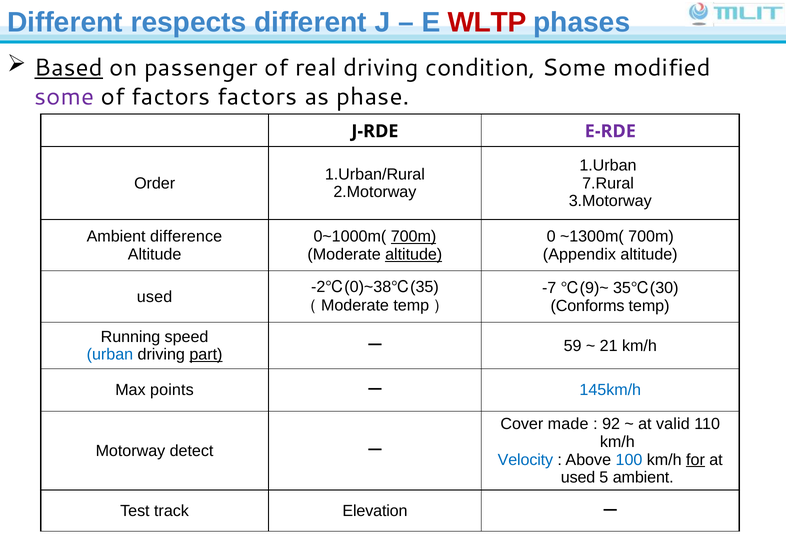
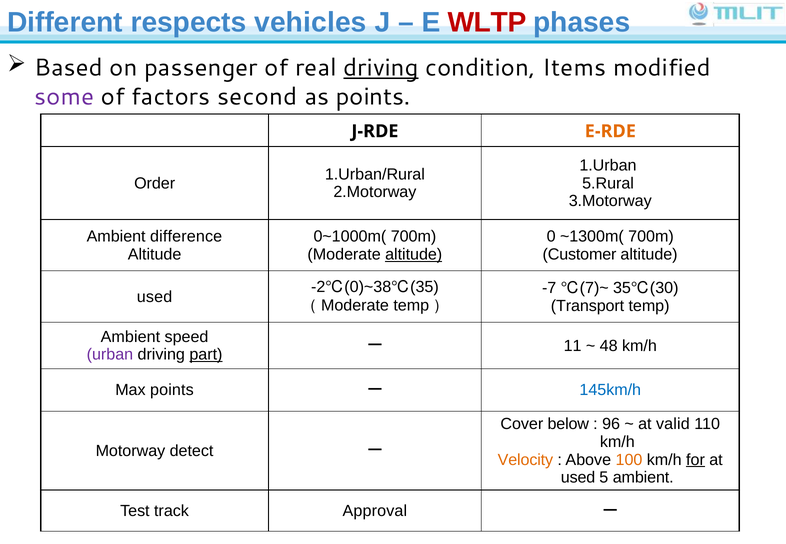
respects different: different -> vehicles
Based underline: present -> none
driving at (381, 68) underline: none -> present
condition Some: Some -> Items
factors factors: factors -> second
as phase: phase -> points
E-RDE colour: purple -> orange
7.Rural: 7.Rural -> 5.Rural
700m at (414, 237) underline: present -> none
Appendix: Appendix -> Customer
9: 9 -> 7
Conforms: Conforms -> Transport
Running at (131, 337): Running -> Ambient
urban colour: blue -> purple
59: 59 -> 11
21: 21 -> 48
made: made -> below
92: 92 -> 96
Velocity colour: blue -> orange
100 colour: blue -> orange
Elevation: Elevation -> Approval
